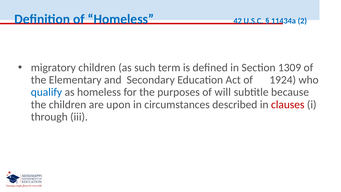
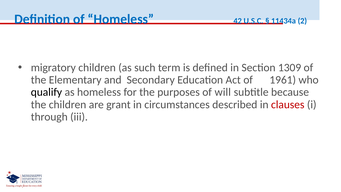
1924: 1924 -> 1961
qualify colour: blue -> black
upon: upon -> grant
